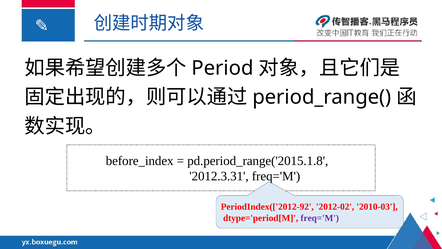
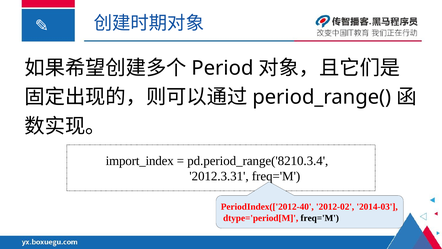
before_index: before_index -> import_index
pd.period_range('2015.1.8: pd.period_range('2015.1.8 -> pd.period_range('8210.3.4
PeriodIndex(['2012-92: PeriodIndex(['2012-92 -> PeriodIndex(['2012-40
2010-03: 2010-03 -> 2014-03
freq='M at (320, 218) colour: purple -> black
